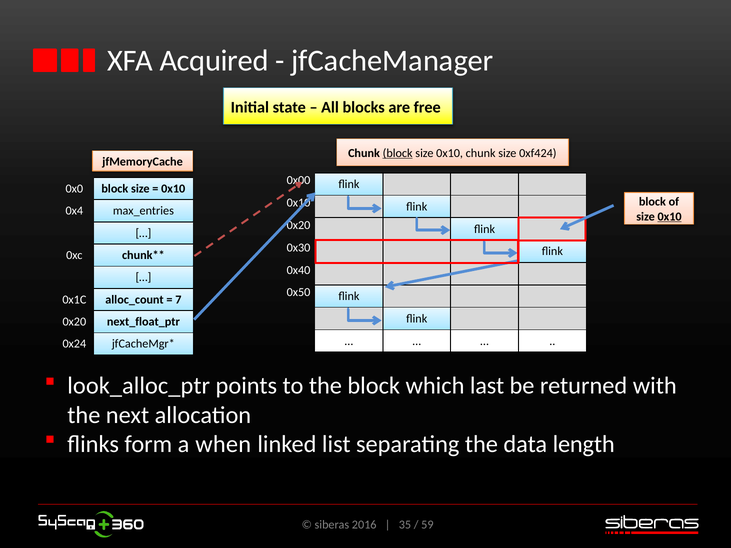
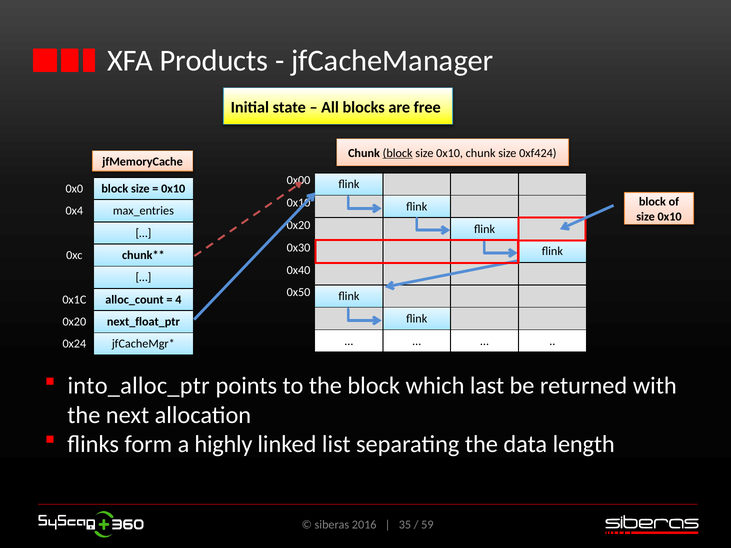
Acquired: Acquired -> Products
0x10 at (670, 217) underline: present -> none
7: 7 -> 4
look_alloc_ptr: look_alloc_ptr -> into_alloc_ptr
when: when -> highly
